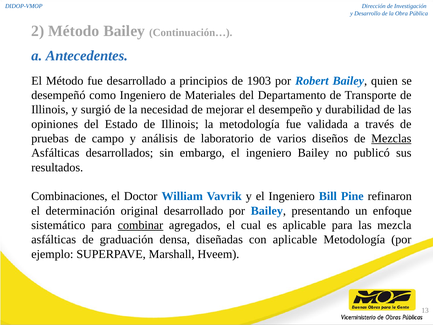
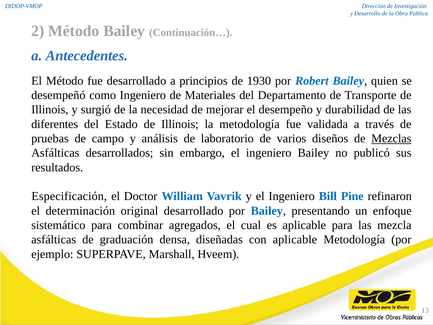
1903: 1903 -> 1930
opiniones: opiniones -> diferentes
Combinaciones: Combinaciones -> Especificación
combinar underline: present -> none
